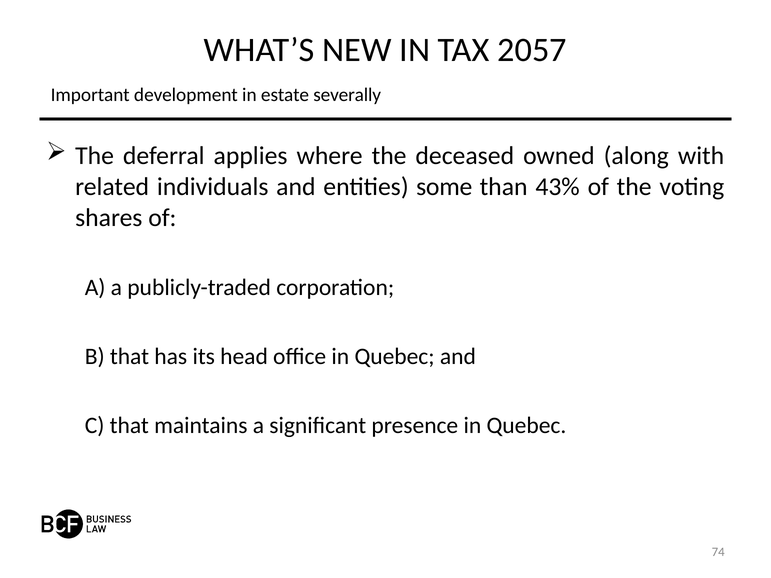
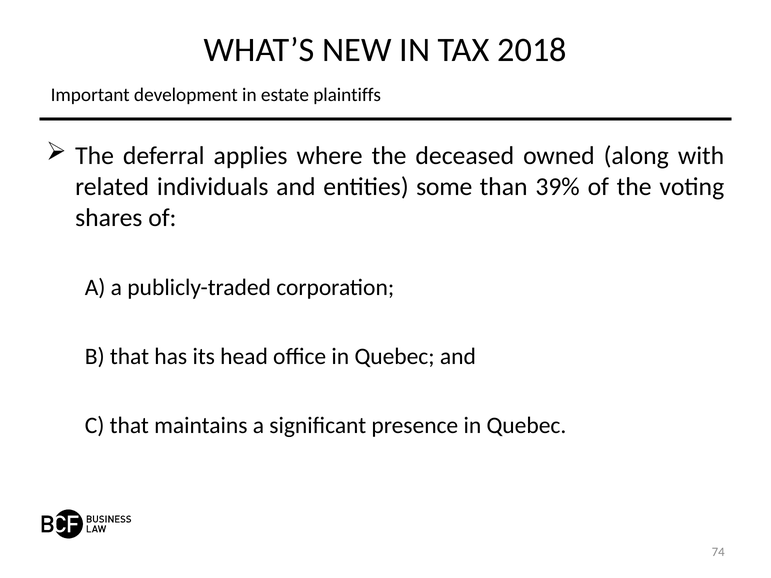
2057: 2057 -> 2018
severally: severally -> plaintiffs
43%: 43% -> 39%
